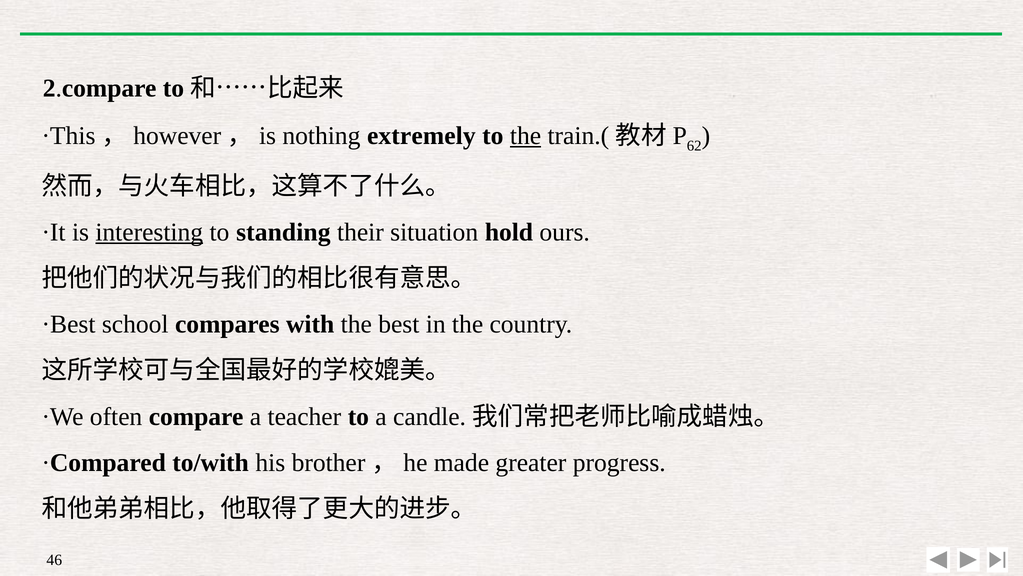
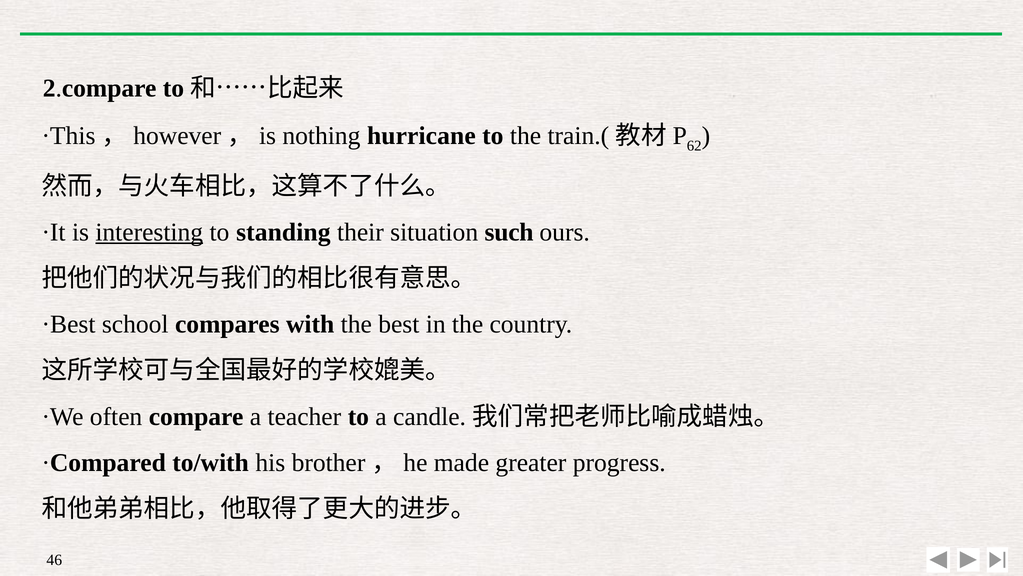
extremely: extremely -> hurricane
the at (526, 136) underline: present -> none
hold: hold -> such
